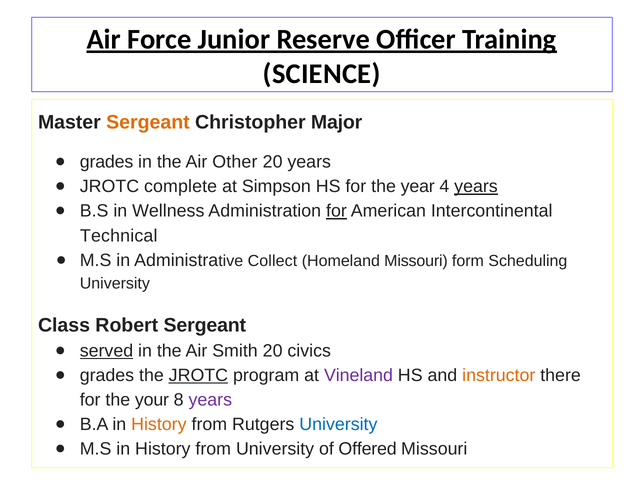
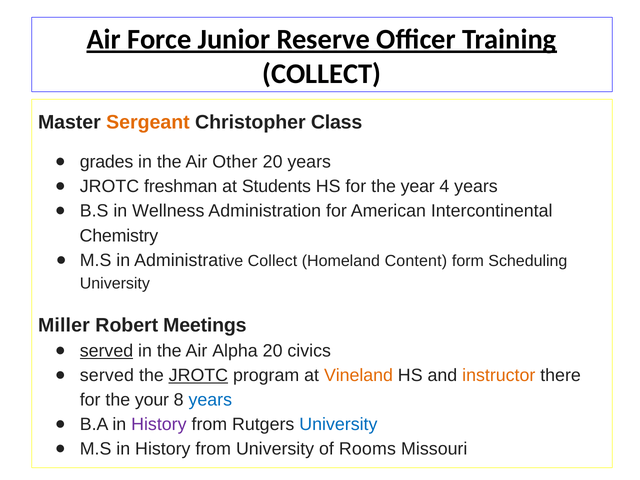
SCIENCE at (322, 74): SCIENCE -> COLLECT
Major: Major -> Class
complete: complete -> freshman
Simpson: Simpson -> Students
years at (476, 187) underline: present -> none
for at (336, 211) underline: present -> none
Technical: Technical -> Chemistry
Homeland Missouri: Missouri -> Content
Class: Class -> Miller
Robert Sergeant: Sergeant -> Meetings
Smith: Smith -> Alpha
grades at (107, 375): grades -> served
Vineland colour: purple -> orange
years at (210, 400) colour: purple -> blue
History at (159, 425) colour: orange -> purple
Offered: Offered -> Rooms
